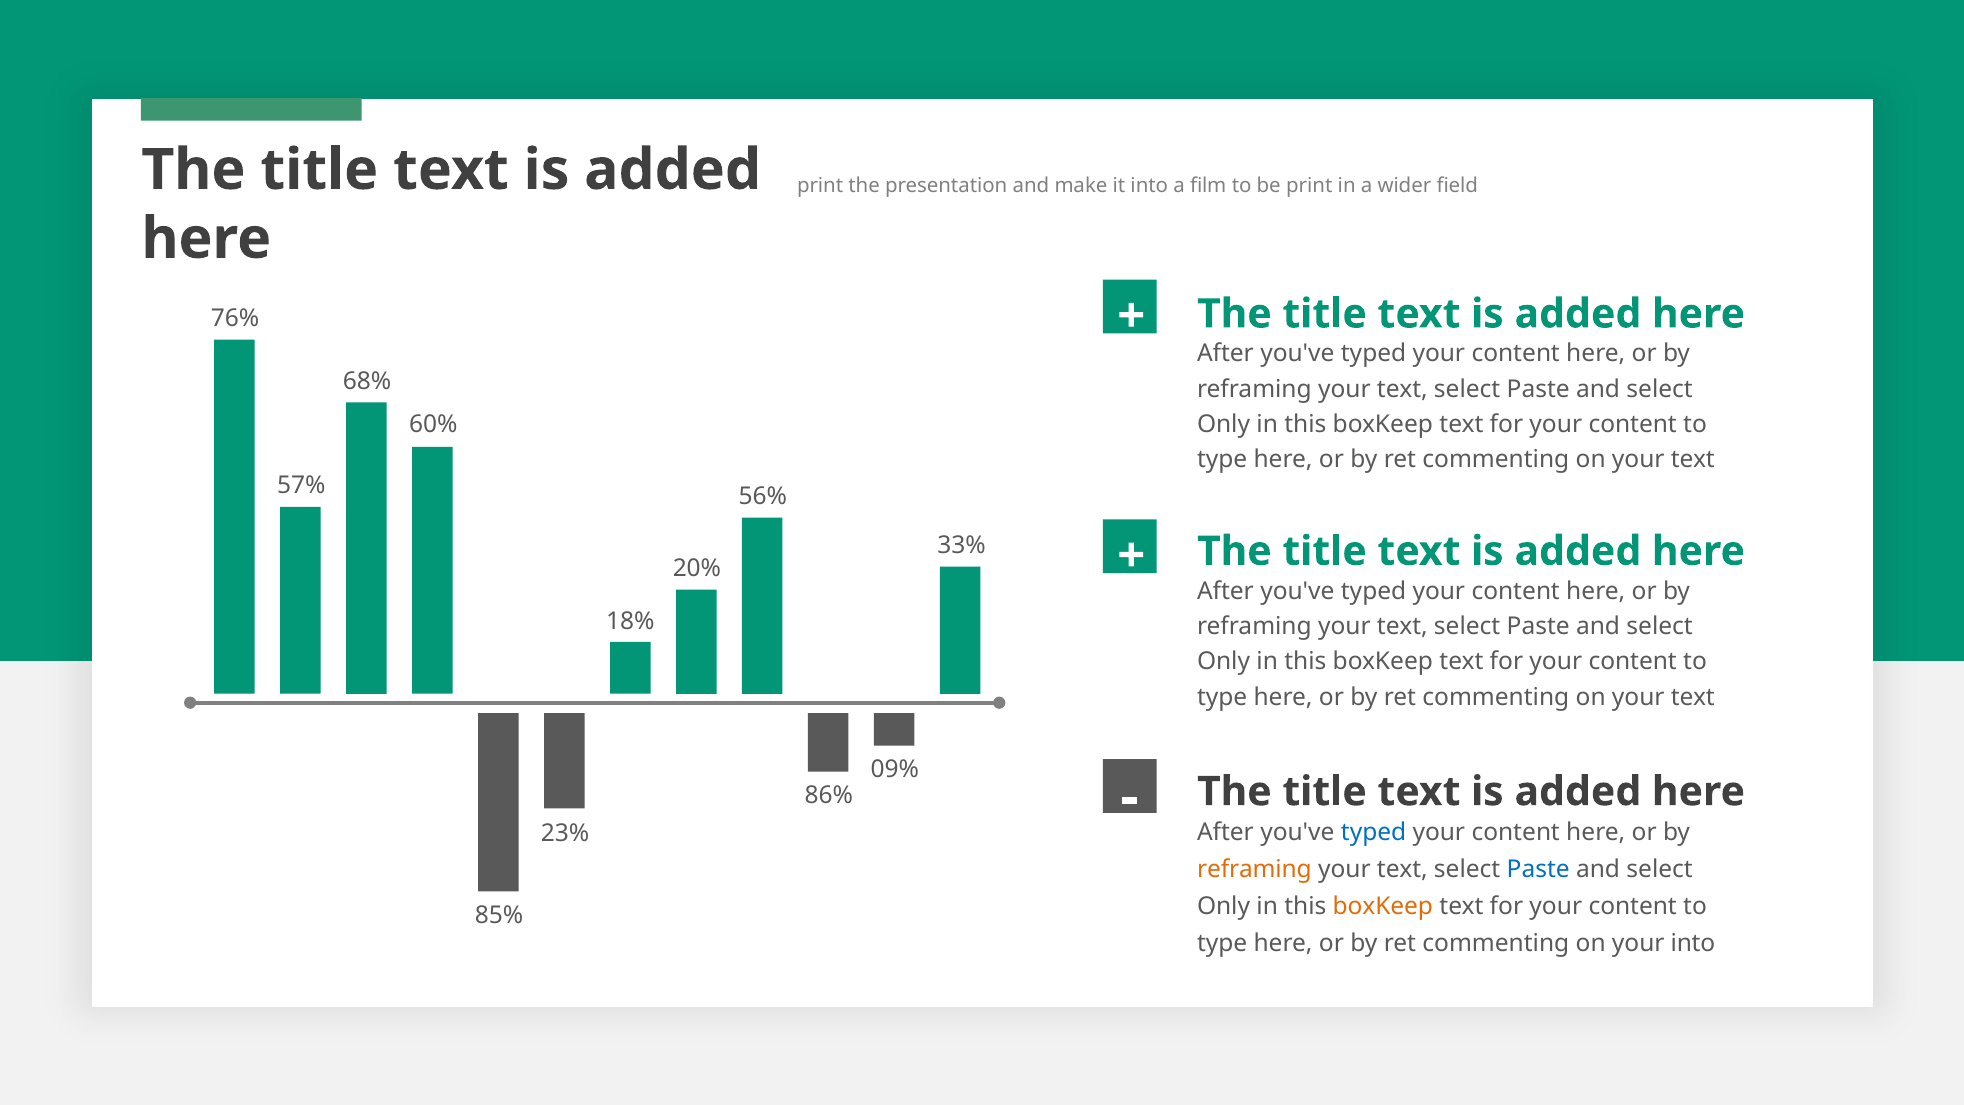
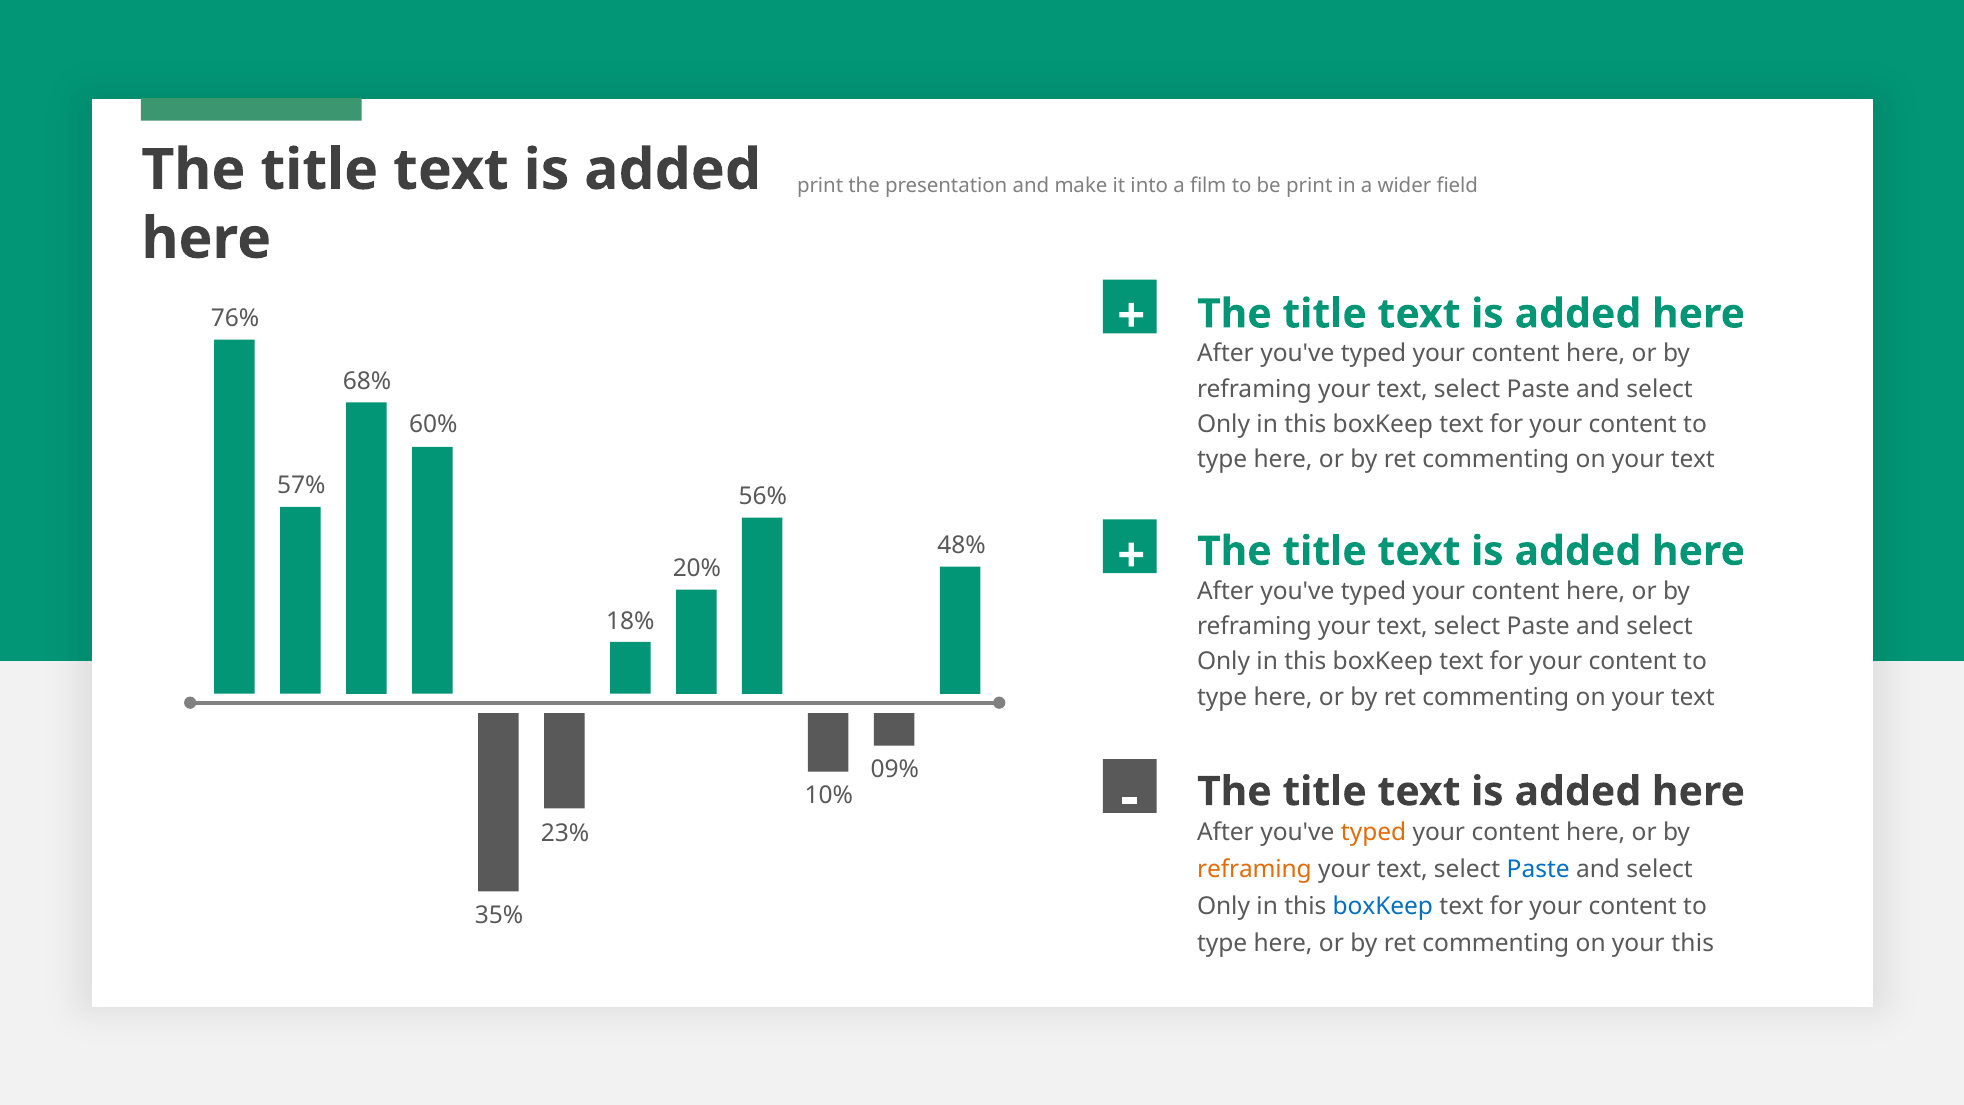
33%: 33% -> 48%
86%: 86% -> 10%
typed at (1374, 833) colour: blue -> orange
boxKeep at (1383, 906) colour: orange -> blue
85%: 85% -> 35%
your into: into -> this
